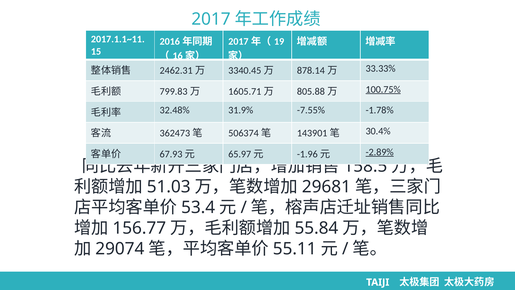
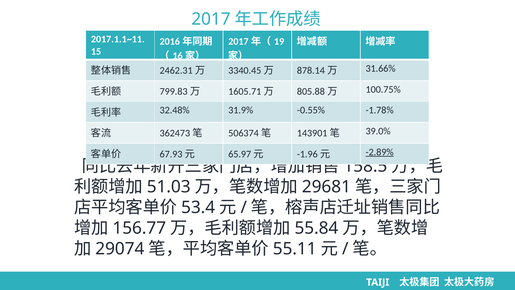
33.33%: 33.33% -> 31.66%
100.75% underline: present -> none
-7.55%: -7.55% -> -0.55%
30.4%: 30.4% -> 39.0%
